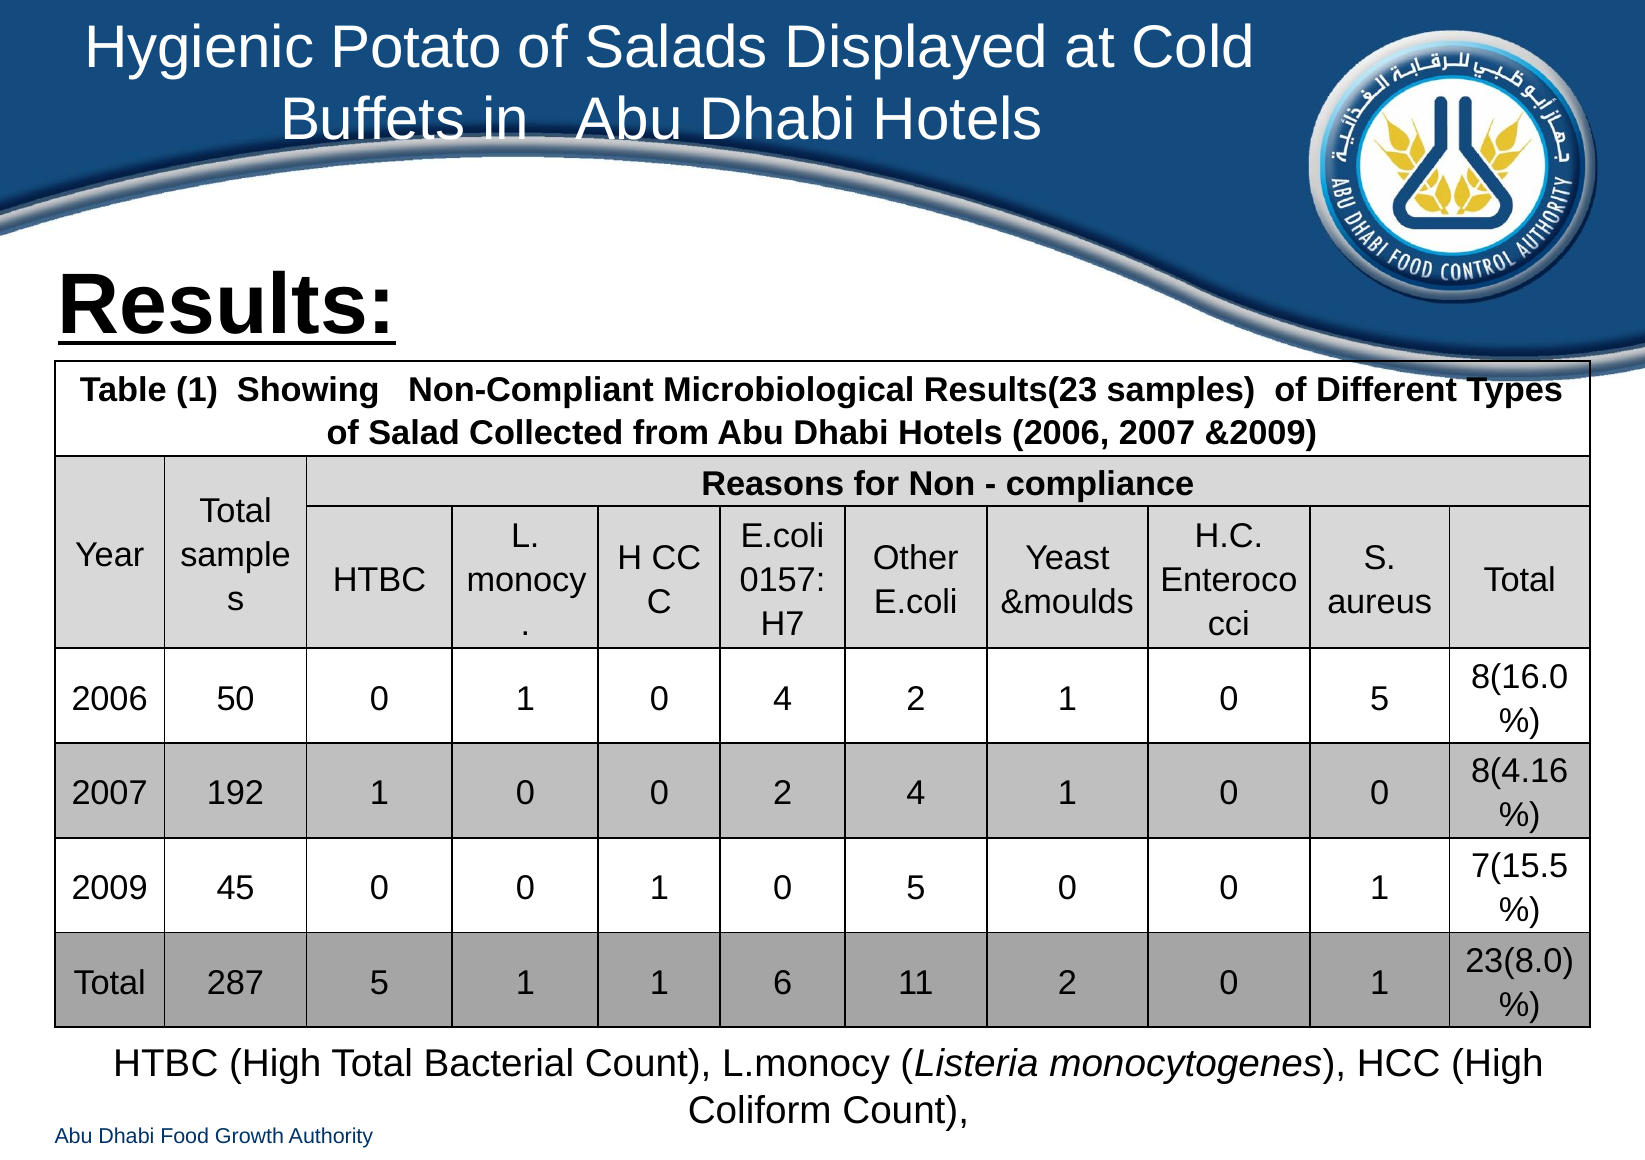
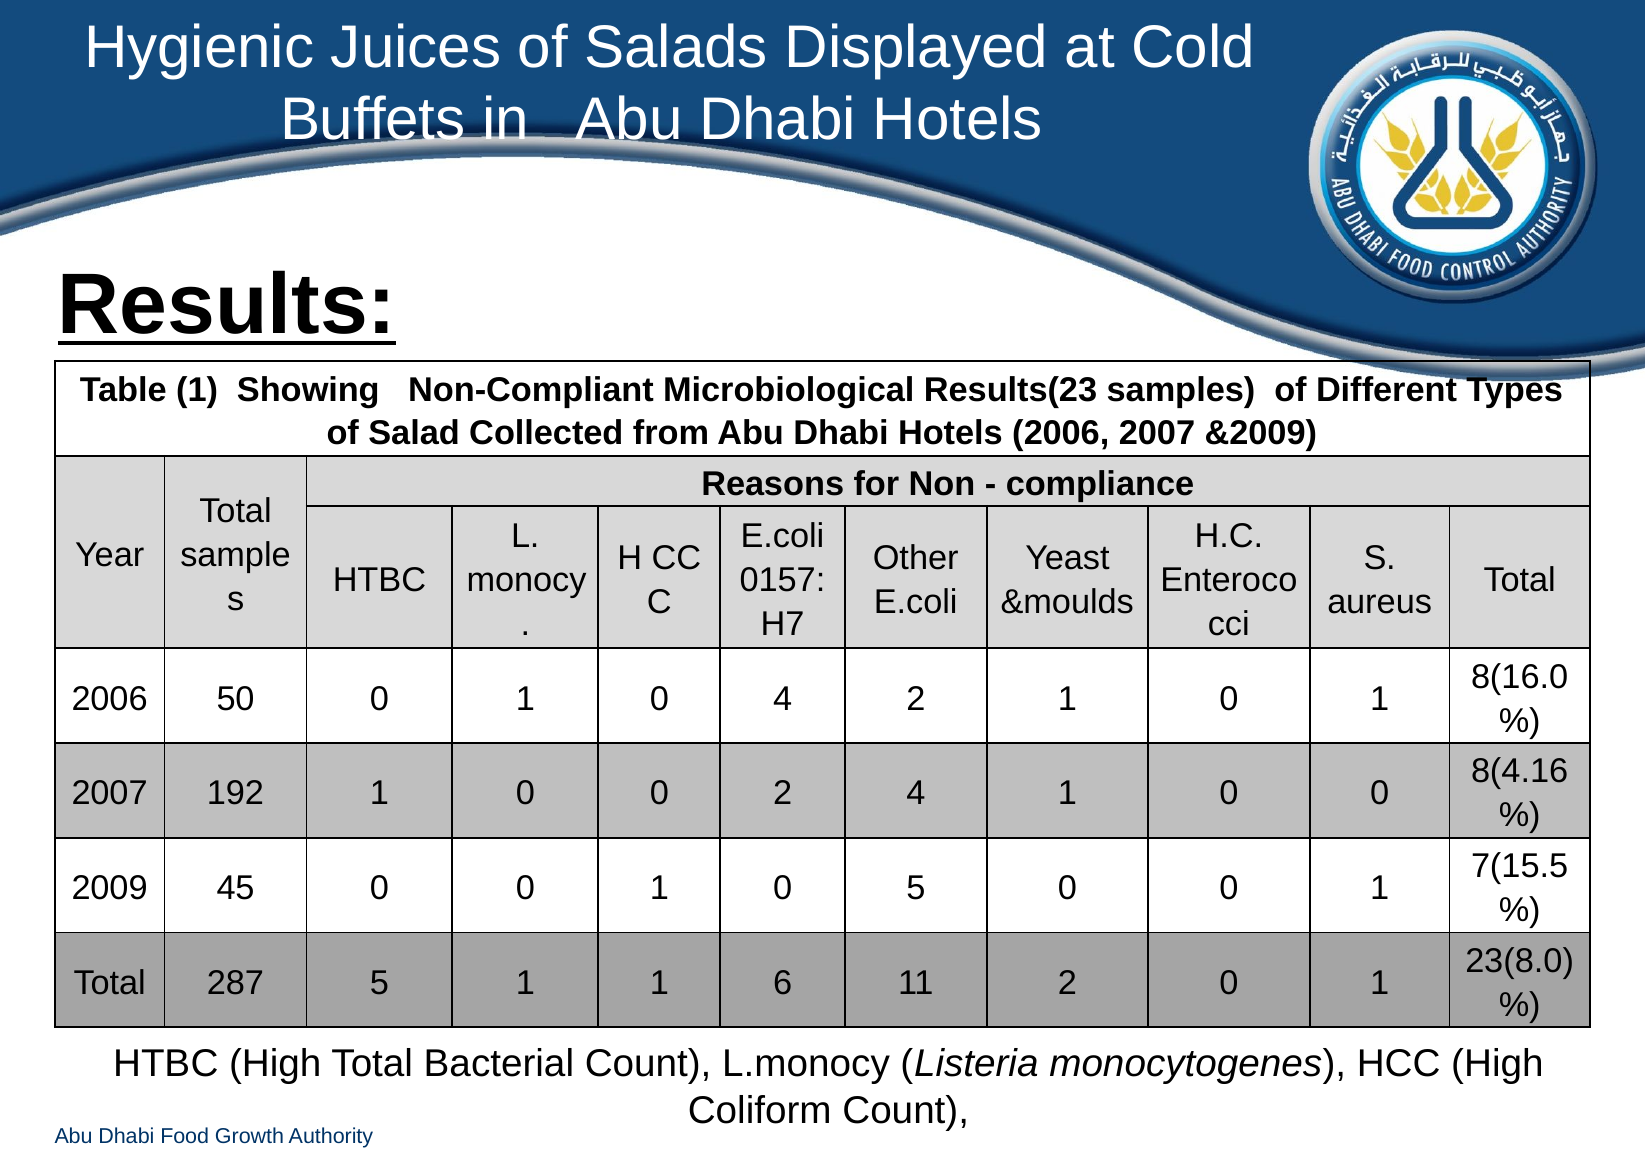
Potato: Potato -> Juices
2 1 0 5: 5 -> 1
